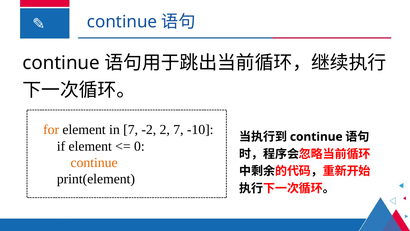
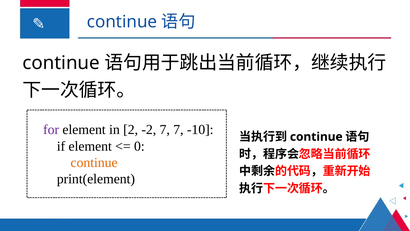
for colour: orange -> purple
in 7: 7 -> 2
-2 2: 2 -> 7
